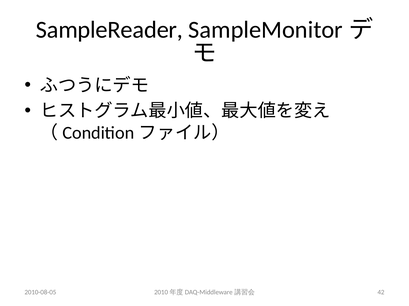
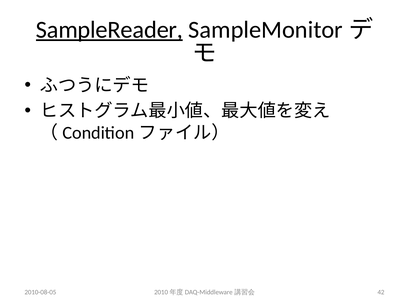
SampleReader underline: none -> present
